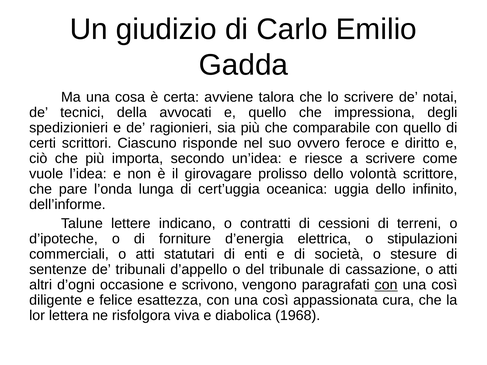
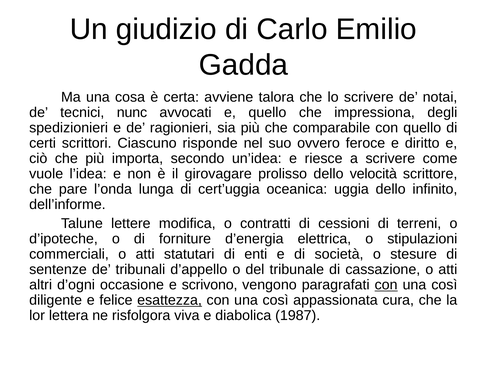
della: della -> nunc
volontà: volontà -> velocità
indicano: indicano -> modifica
esattezza underline: none -> present
1968: 1968 -> 1987
